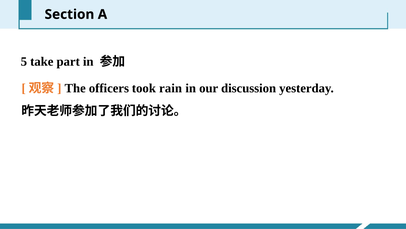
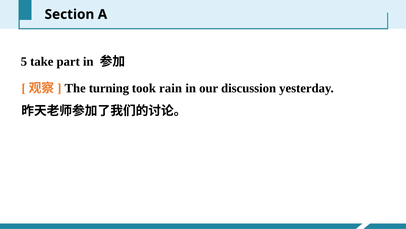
officers: officers -> turning
